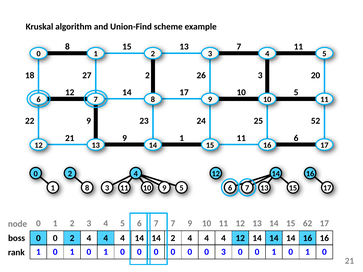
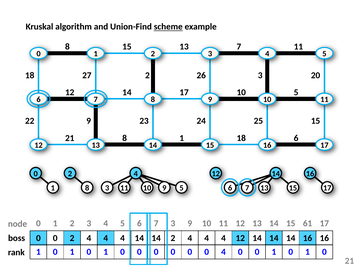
scheme underline: none -> present
24 52: 52 -> 15
21 9: 9 -> 8
11 at (241, 138): 11 -> 18
7 7: 7 -> 3
62: 62 -> 61
0 3: 3 -> 4
